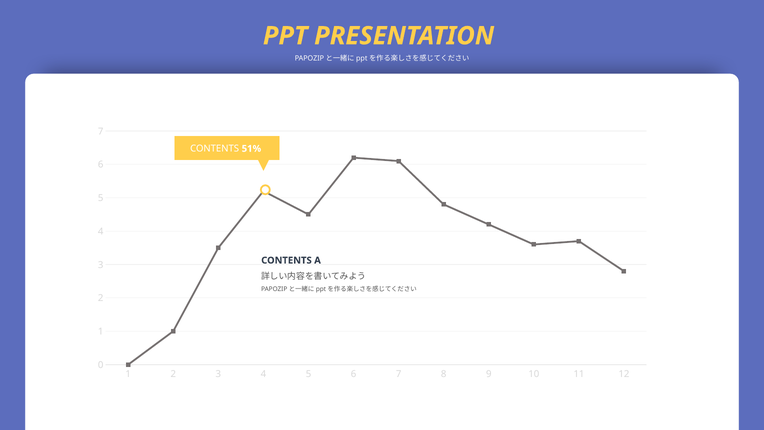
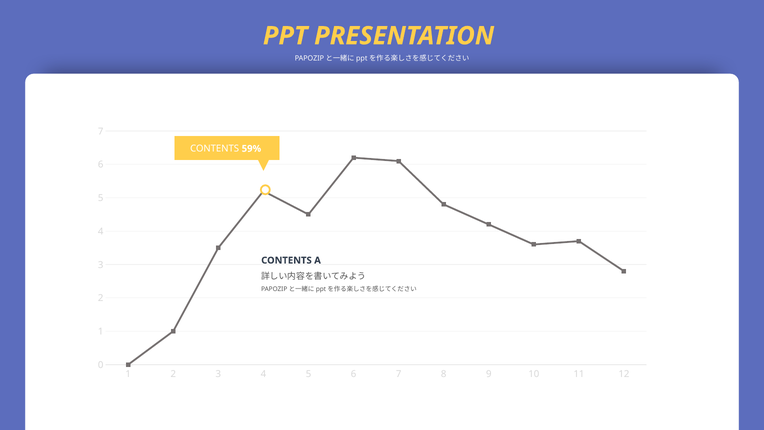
51%: 51% -> 59%
